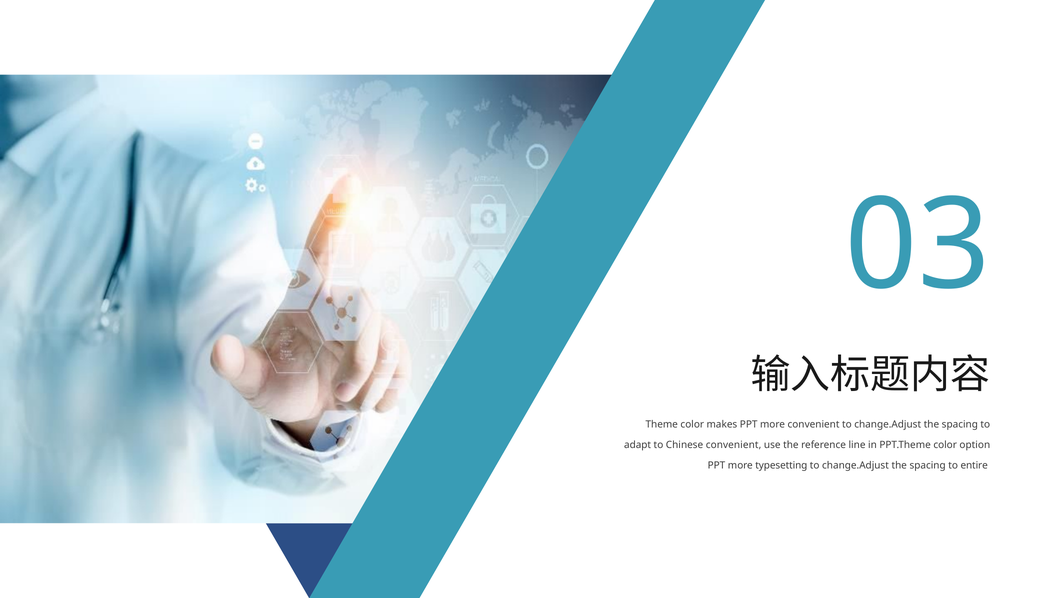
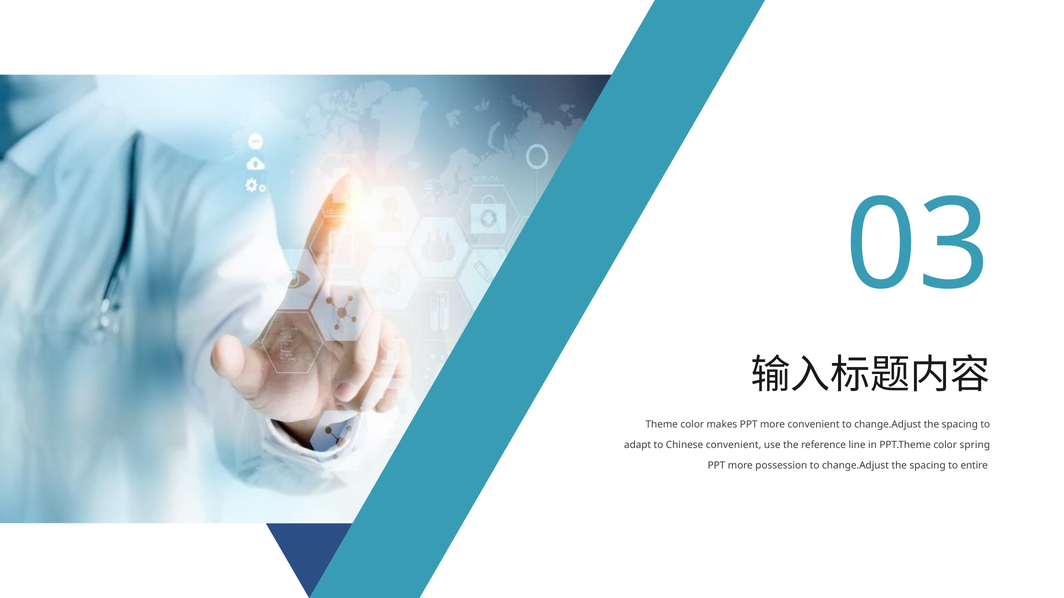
option: option -> spring
typesetting: typesetting -> possession
